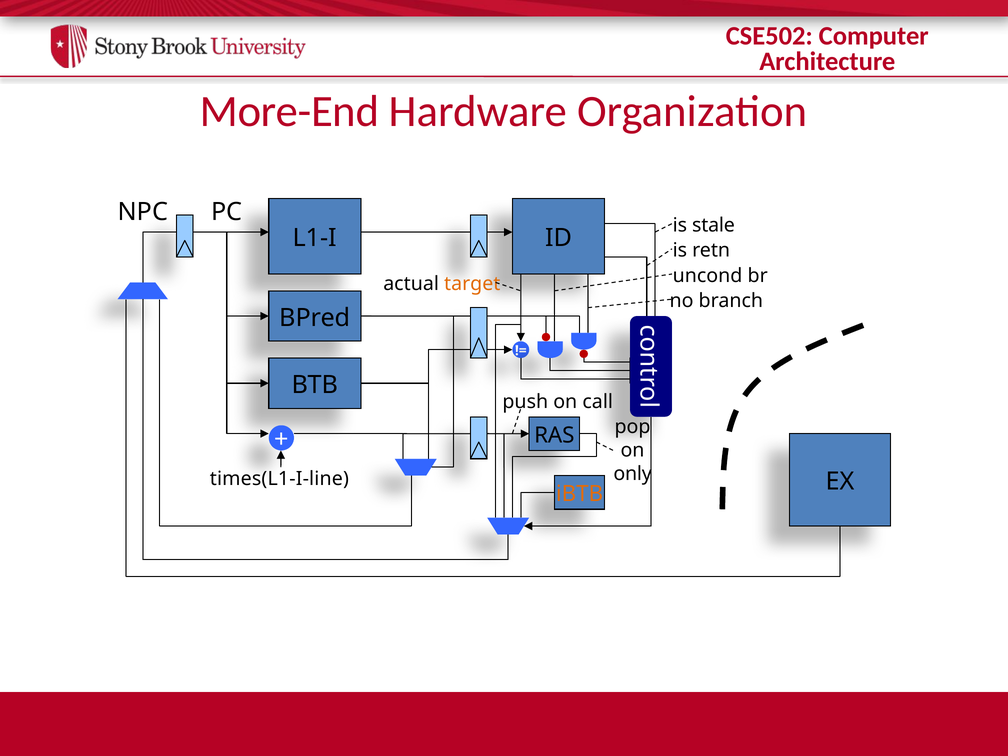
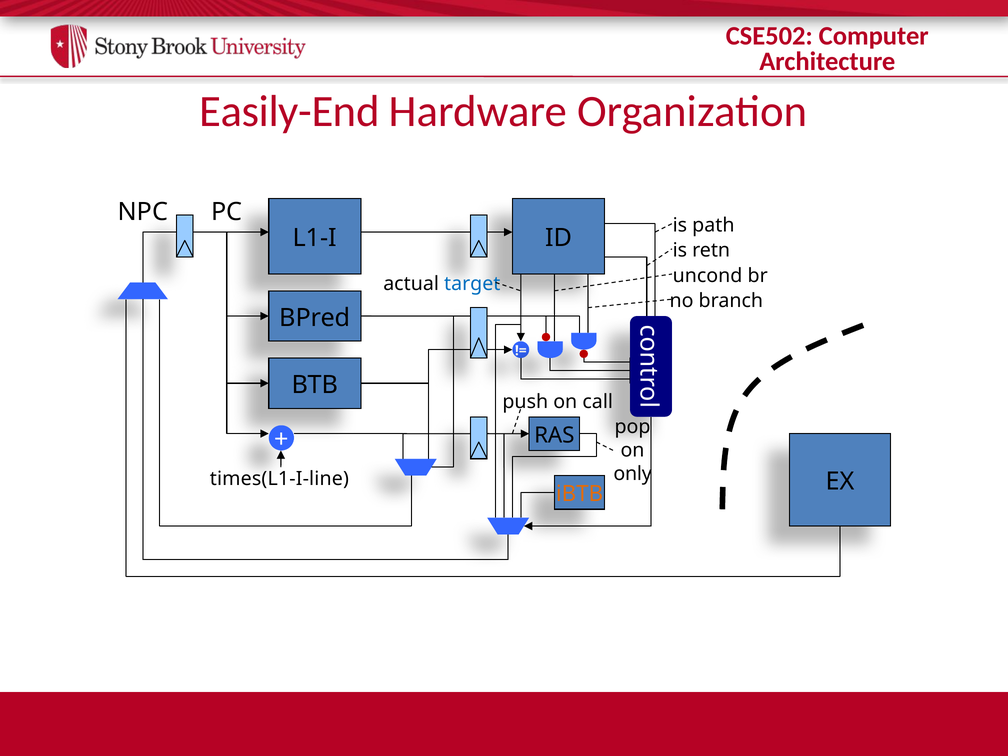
More-End: More-End -> Easily-End
stale: stale -> path
target colour: orange -> blue
